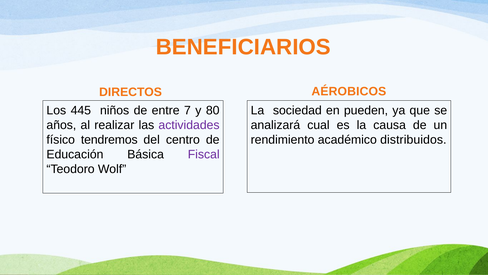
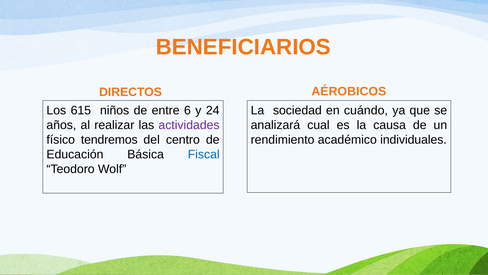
445: 445 -> 615
7: 7 -> 6
80: 80 -> 24
pueden: pueden -> cuándo
distribuidos: distribuidos -> individuales
Fiscal colour: purple -> blue
